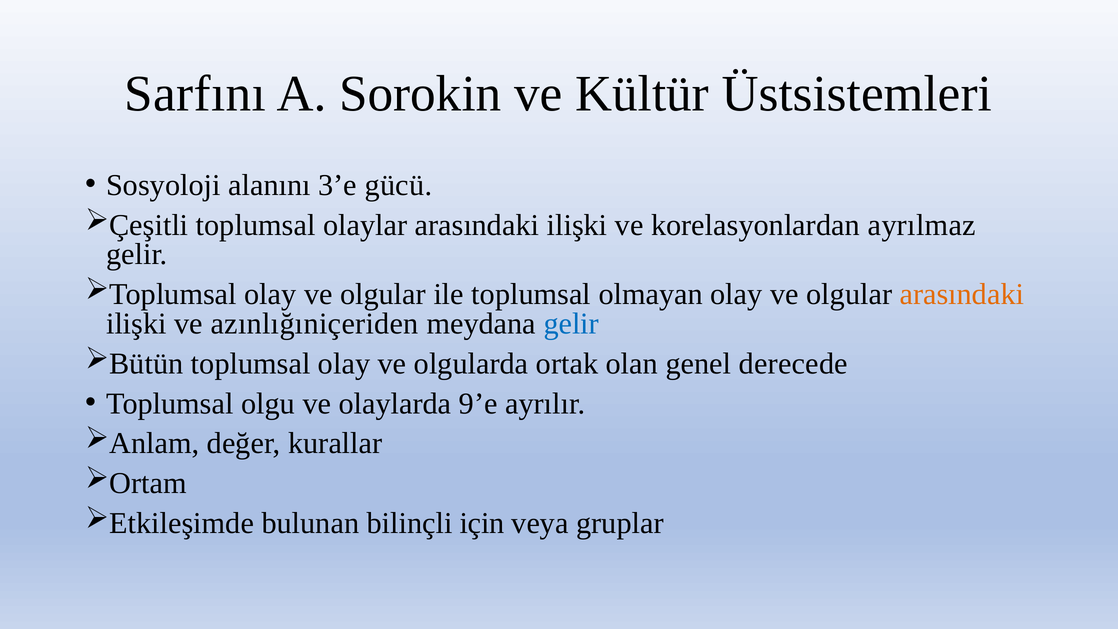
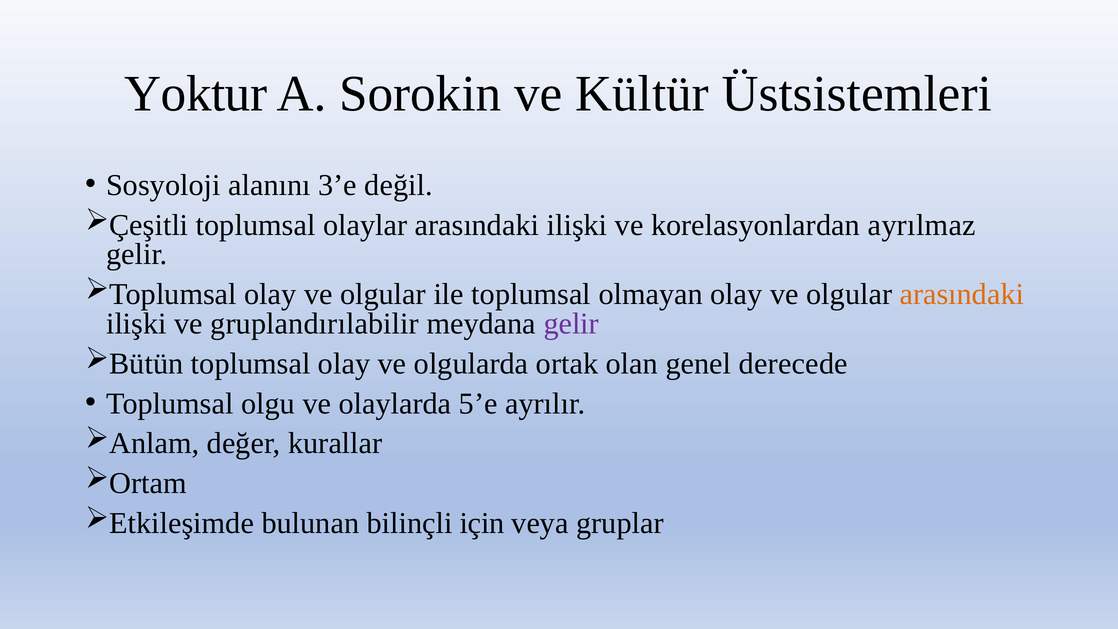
Sarfını: Sarfını -> Yoktur
gücü: gücü -> değil
azınlığıniçeriden: azınlığıniçeriden -> gruplandırılabilir
gelir at (571, 324) colour: blue -> purple
9’e: 9’e -> 5’e
